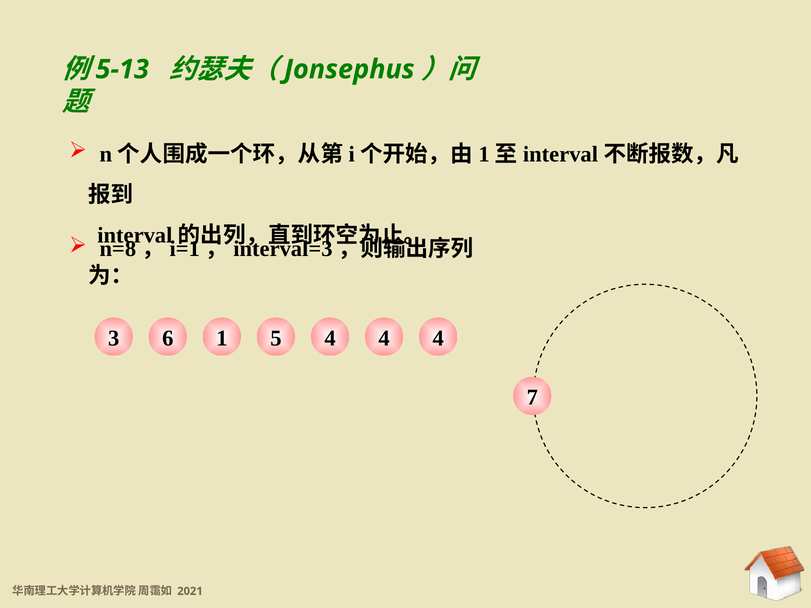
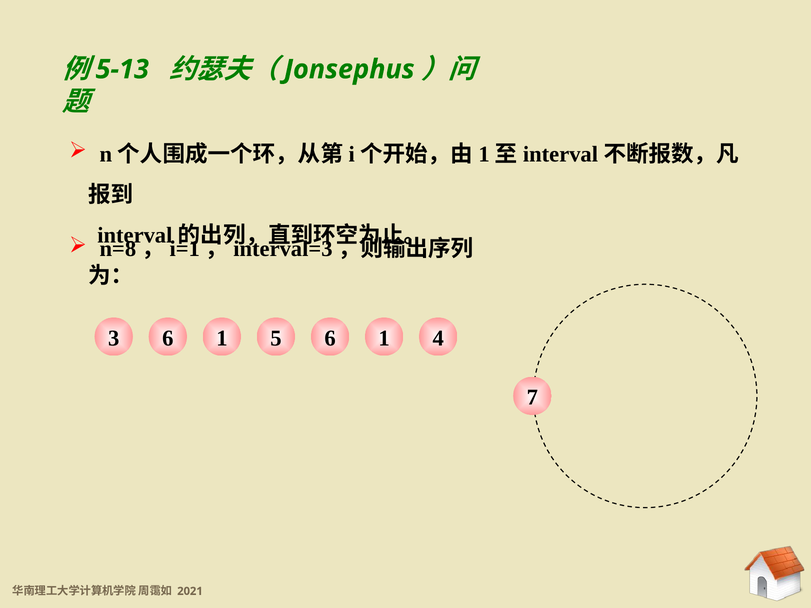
1 4: 4 -> 6
6 4: 4 -> 1
